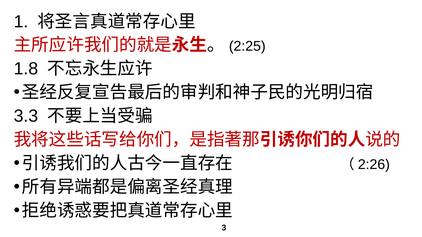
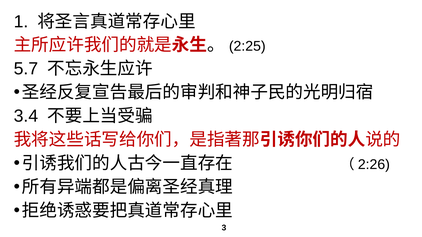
1.8: 1.8 -> 5.7
3.3: 3.3 -> 3.4
